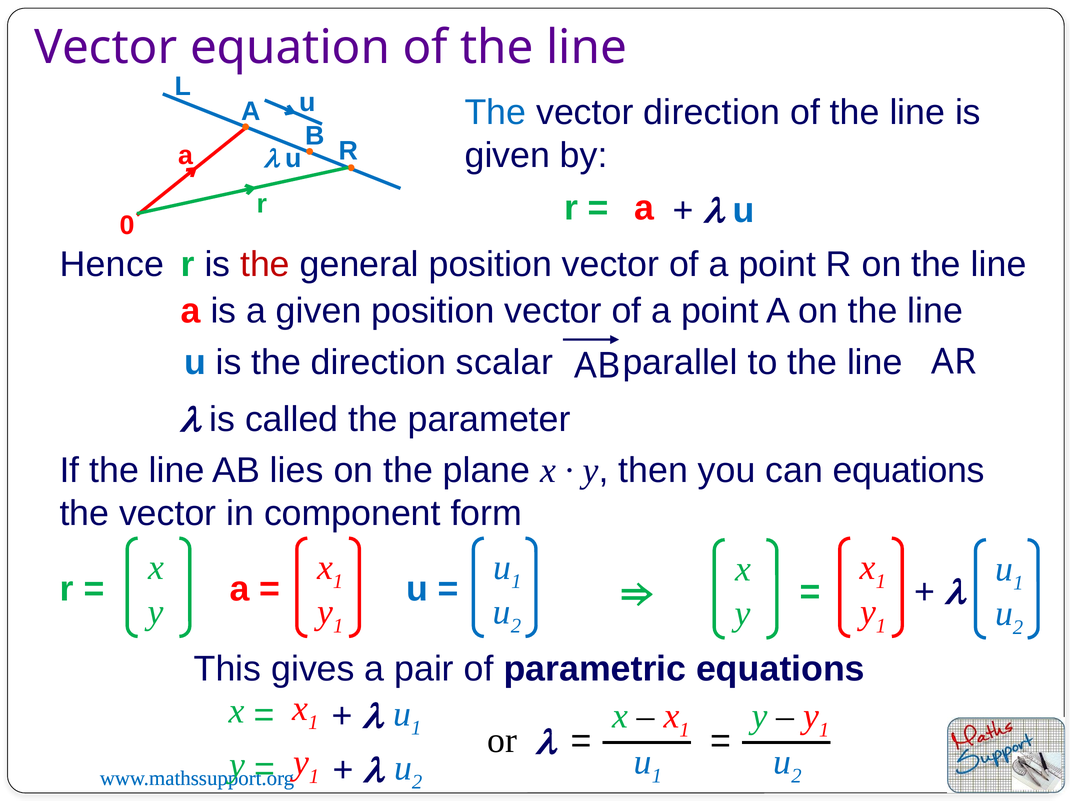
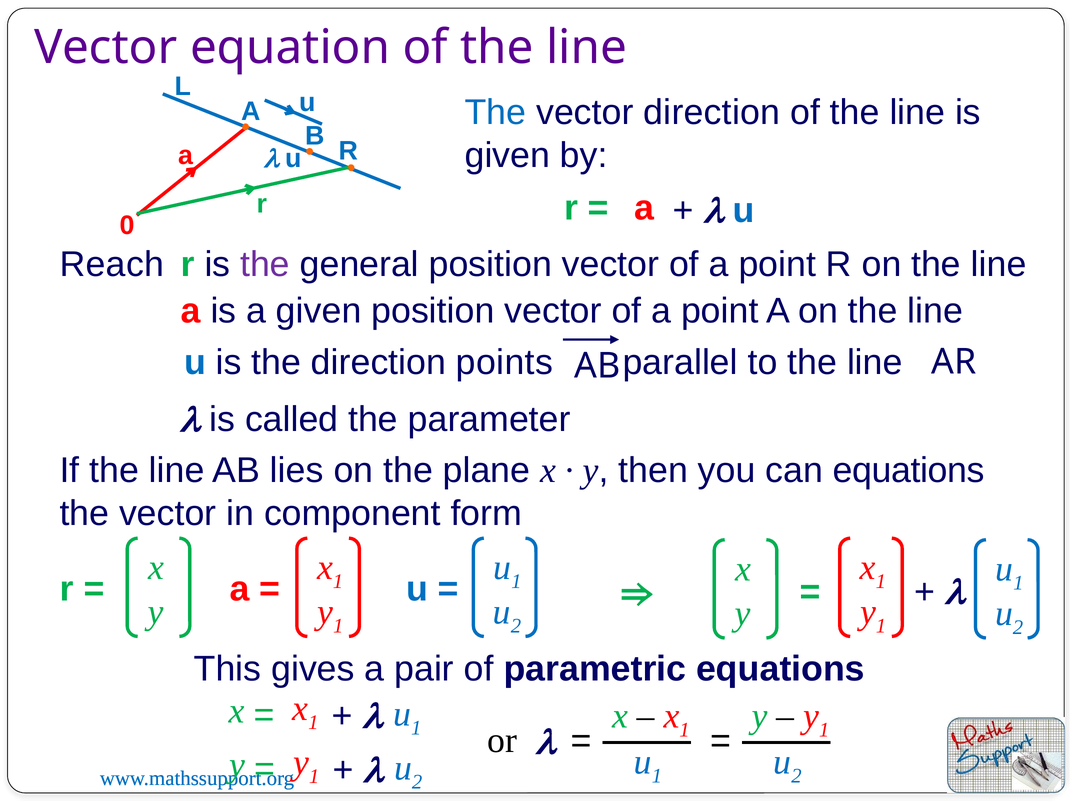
Hence: Hence -> Reach
the at (265, 265) colour: red -> purple
scalar: scalar -> points
